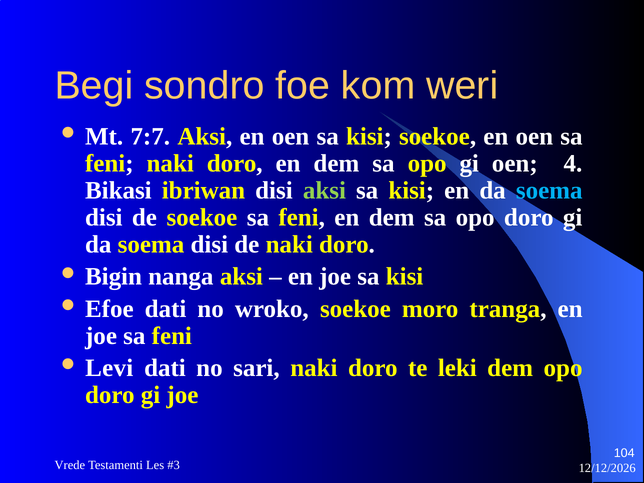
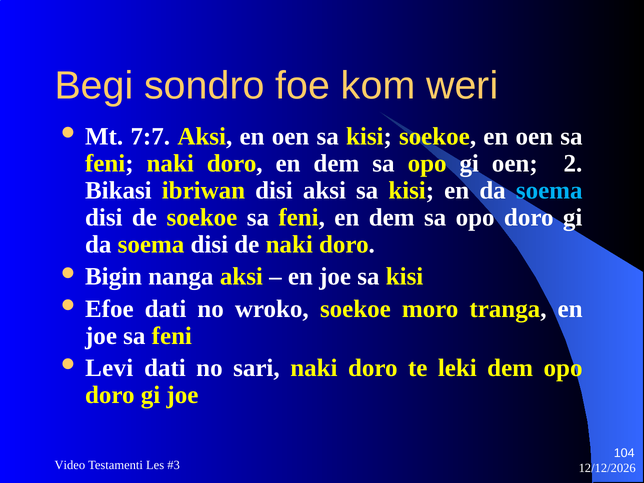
4: 4 -> 2
aksi at (324, 190) colour: light green -> white
Vrede: Vrede -> Video
